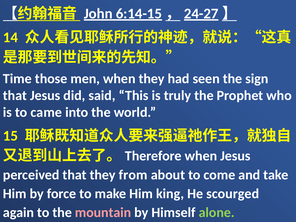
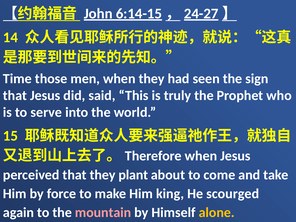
came: came -> serve
from: from -> plant
alone colour: light green -> yellow
